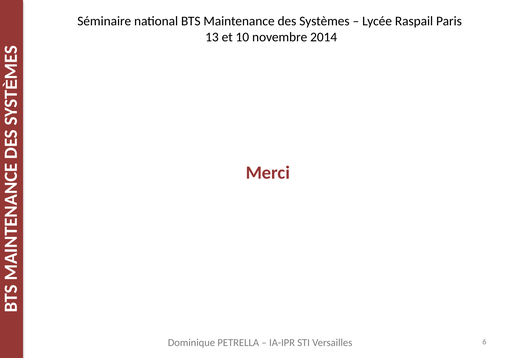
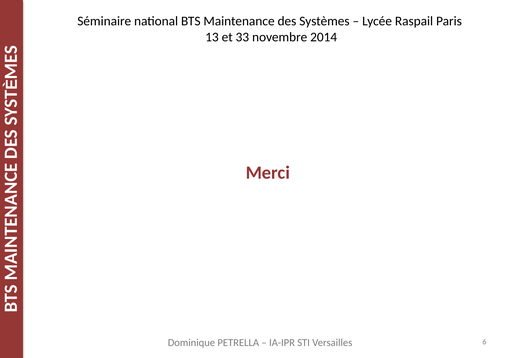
10: 10 -> 33
